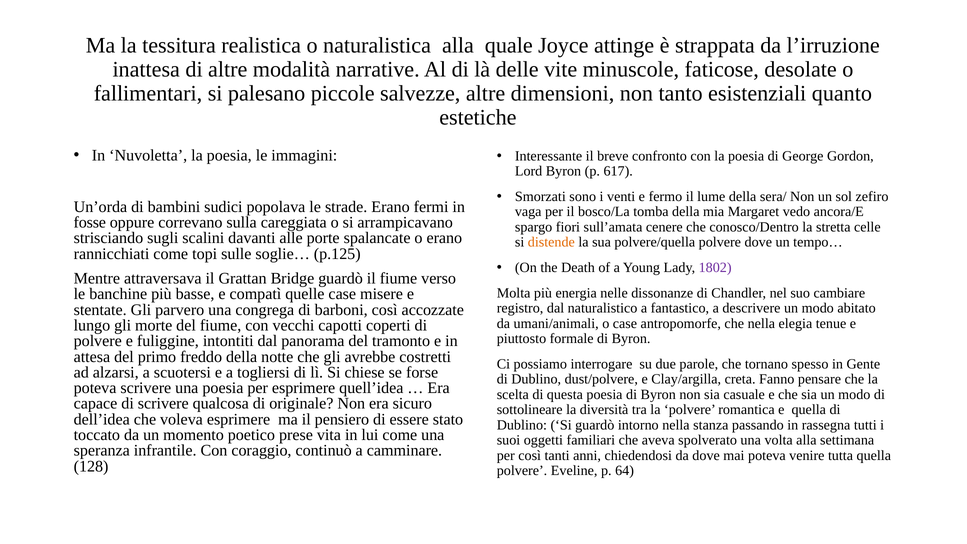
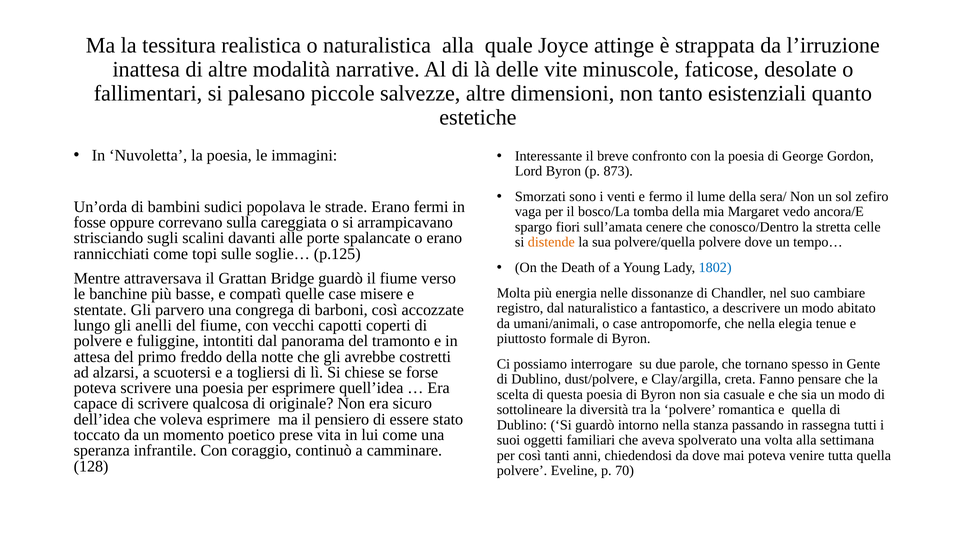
617: 617 -> 873
1802 colour: purple -> blue
morte: morte -> anelli
64: 64 -> 70
